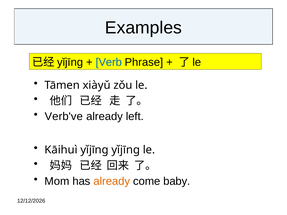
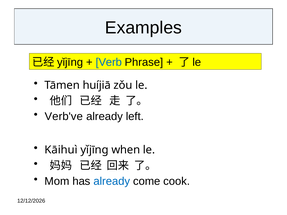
xiàyǔ: xiàyǔ -> huíjiā
yǐjīng yǐjīng: yǐjīng -> when
already at (112, 181) colour: orange -> blue
baby: baby -> cook
